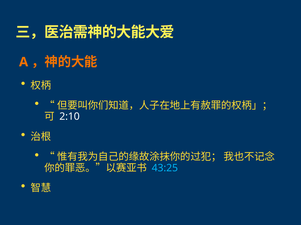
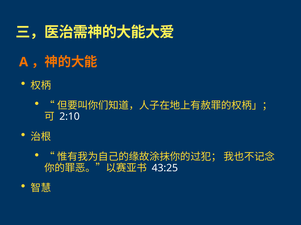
43:25 colour: light blue -> white
